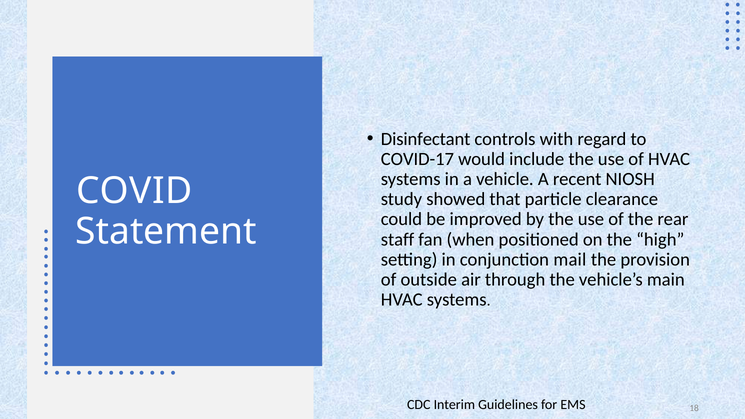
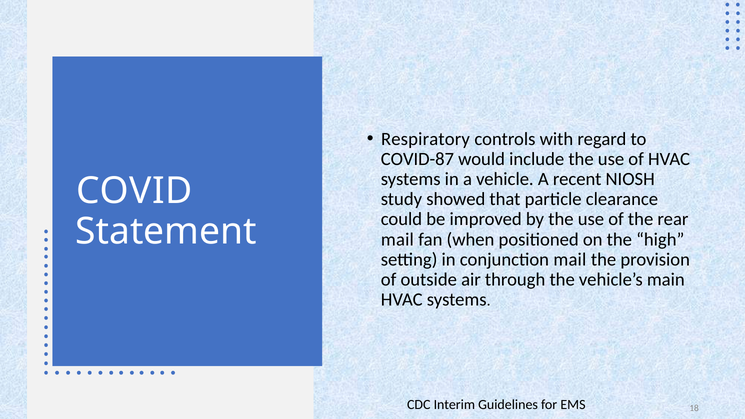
Disinfectant: Disinfectant -> Respiratory
COVID-17: COVID-17 -> COVID-87
staff at (398, 239): staff -> mail
